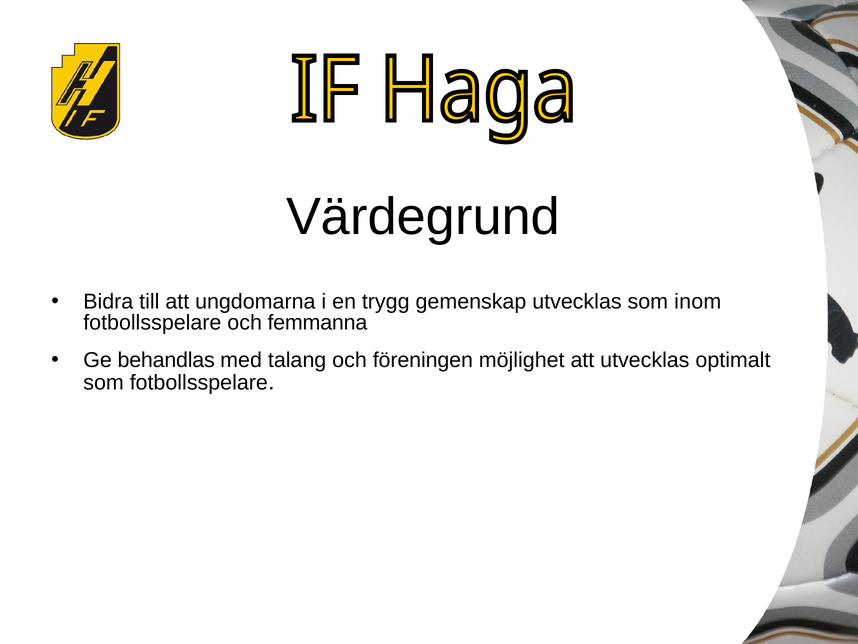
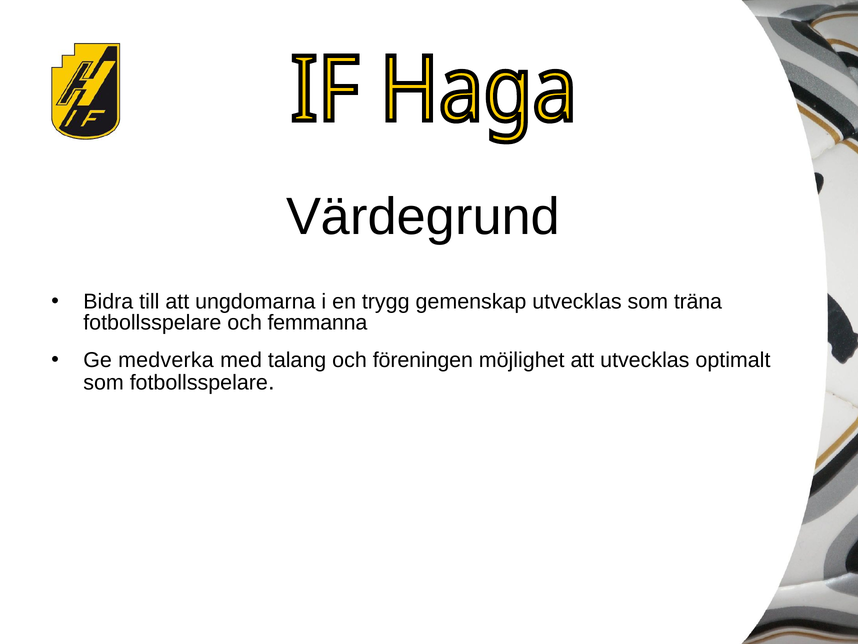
inom: inom -> träna
behandlas: behandlas -> medverka
